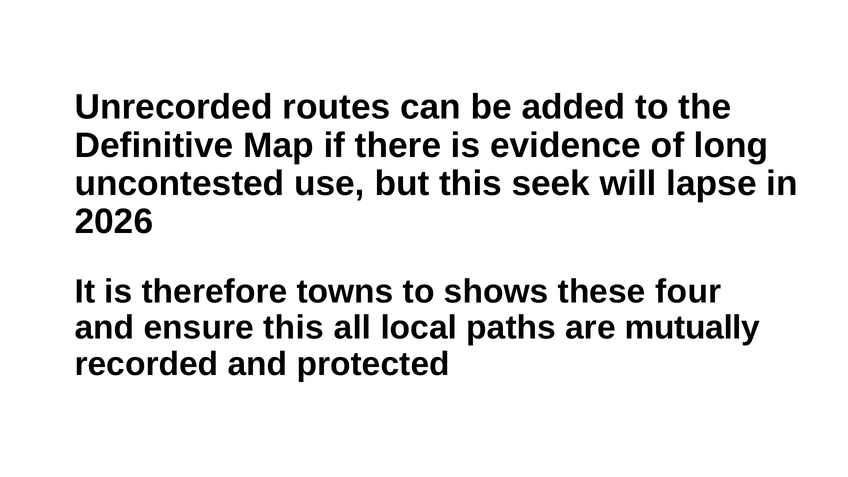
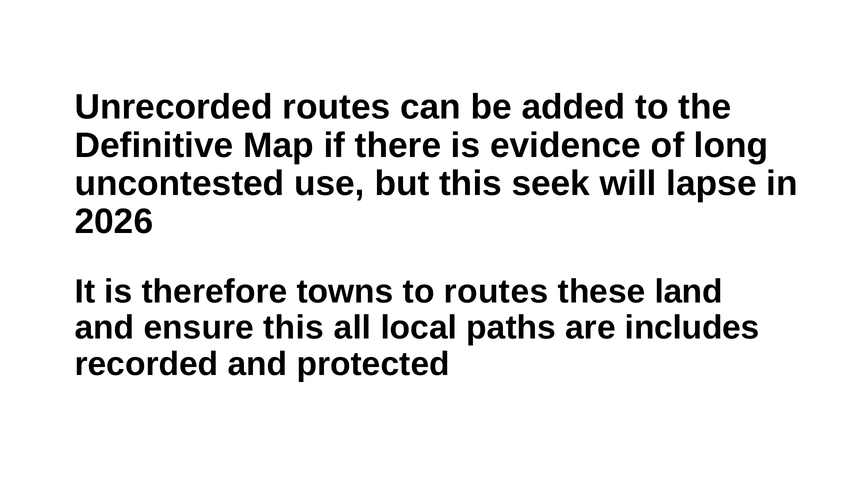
to shows: shows -> routes
four: four -> land
mutually: mutually -> includes
